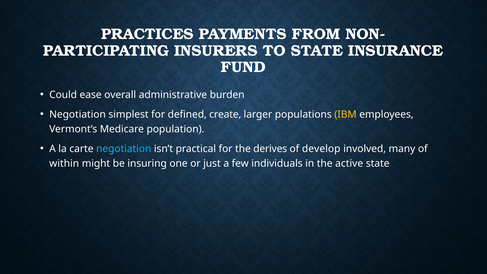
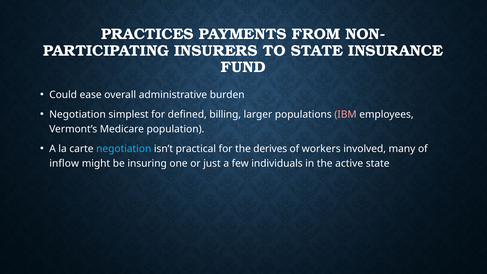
create: create -> billing
IBM colour: yellow -> pink
develop: develop -> workers
within: within -> inflow
